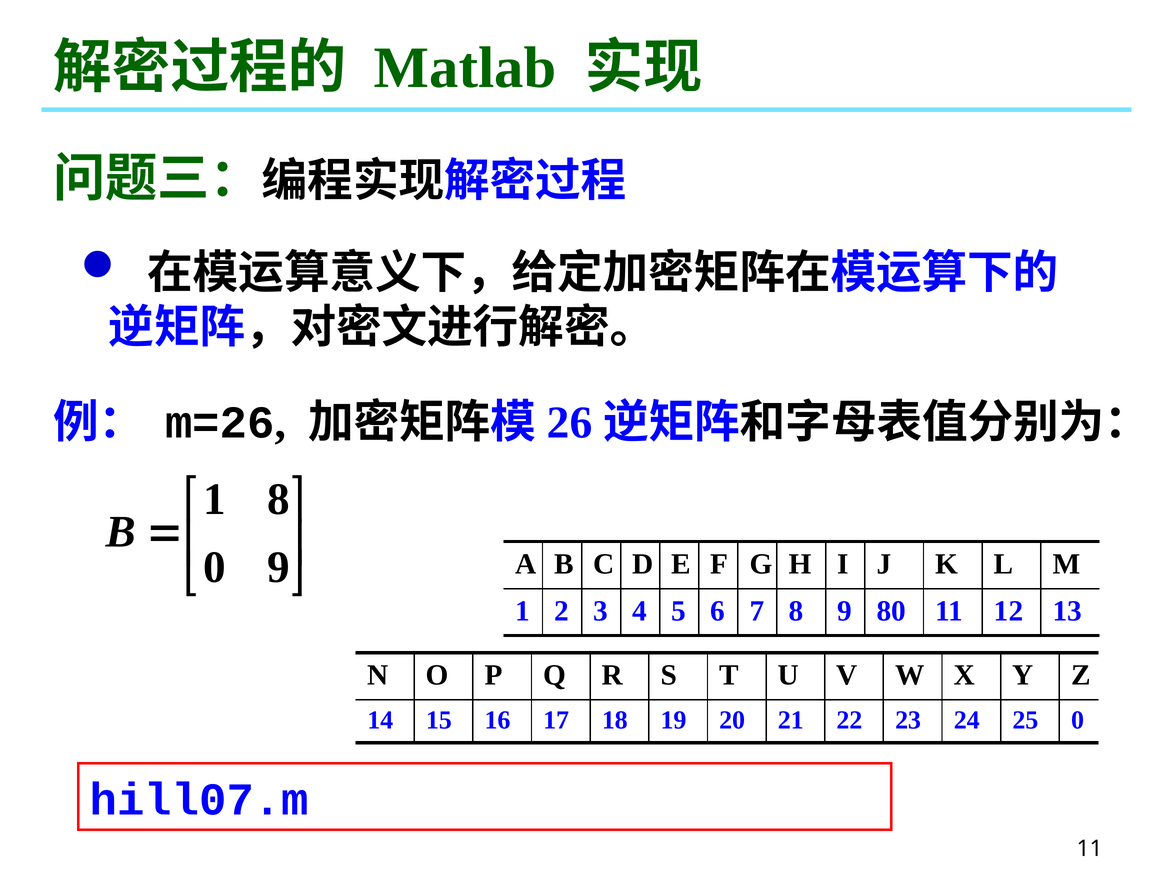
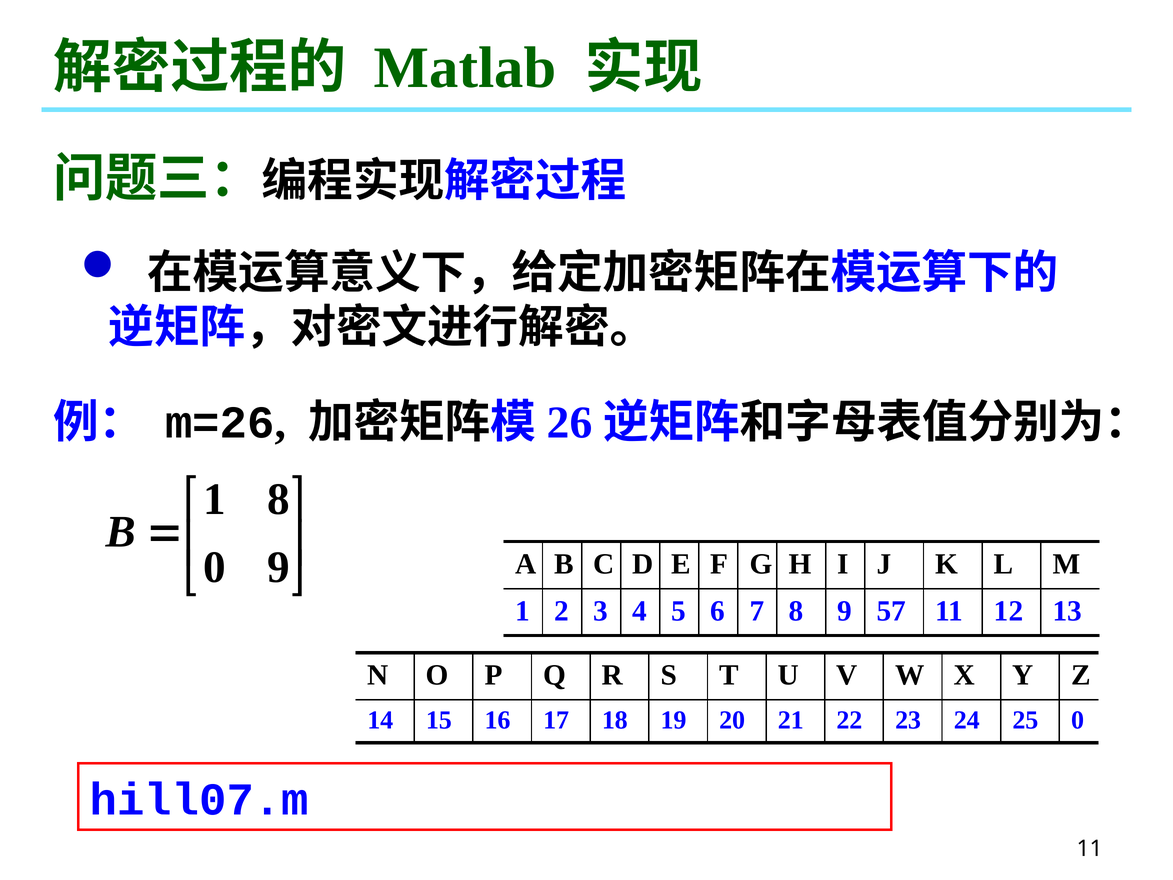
80: 80 -> 57
